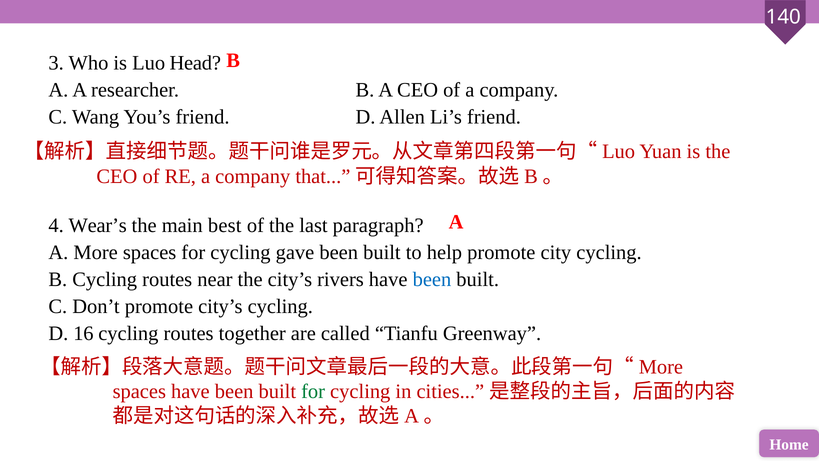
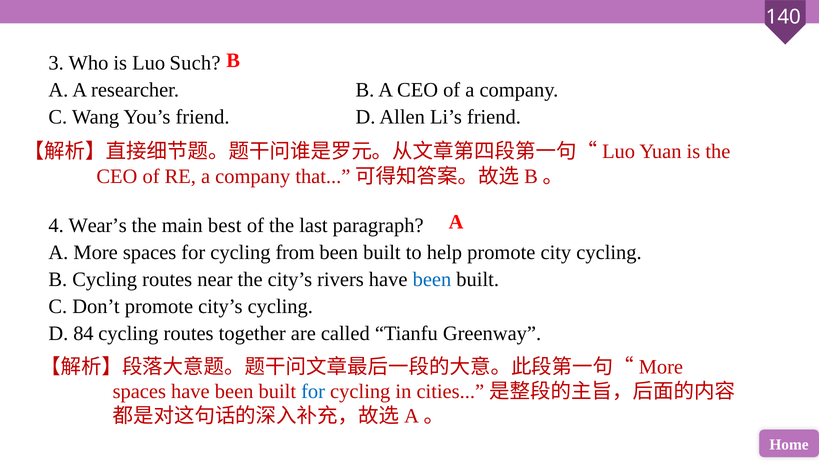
Head: Head -> Such
gave: gave -> from
16: 16 -> 84
for at (313, 391) colour: green -> blue
